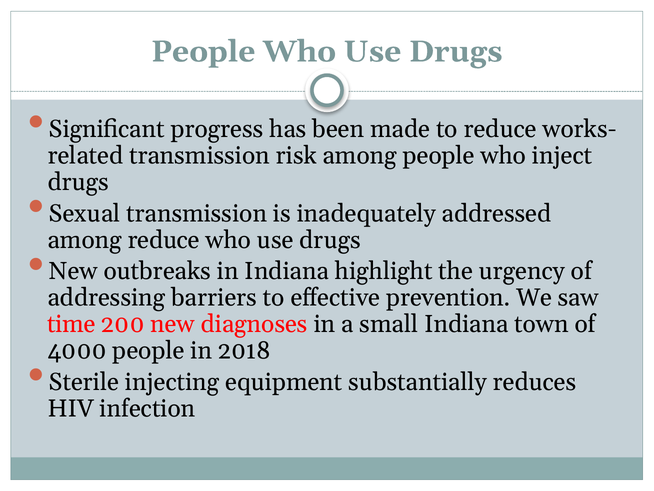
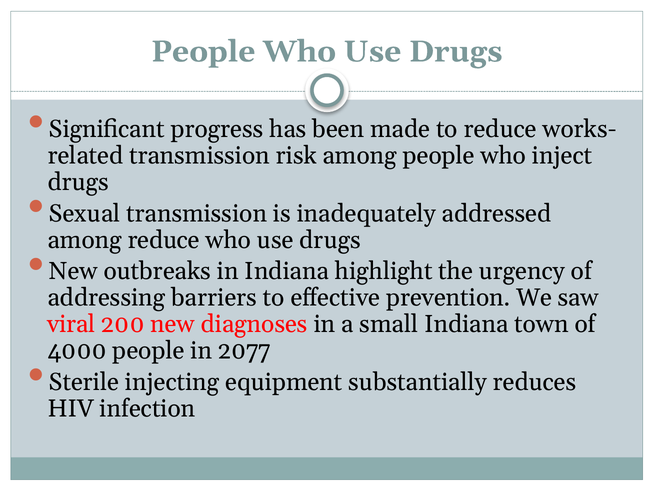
time: time -> viral
2018: 2018 -> 2077
